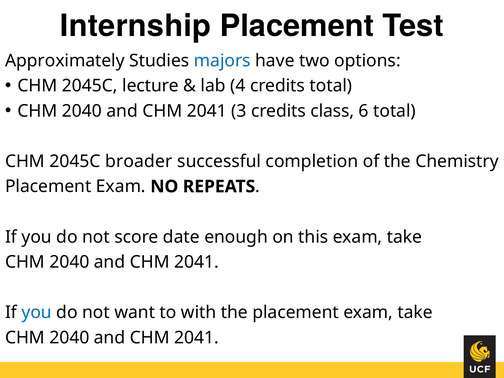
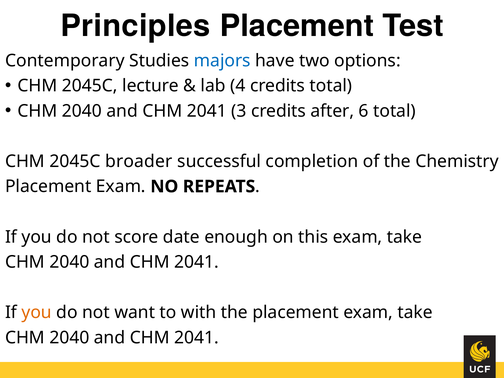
Internship: Internship -> Principles
Approximately: Approximately -> Contemporary
class: class -> after
you at (37, 312) colour: blue -> orange
